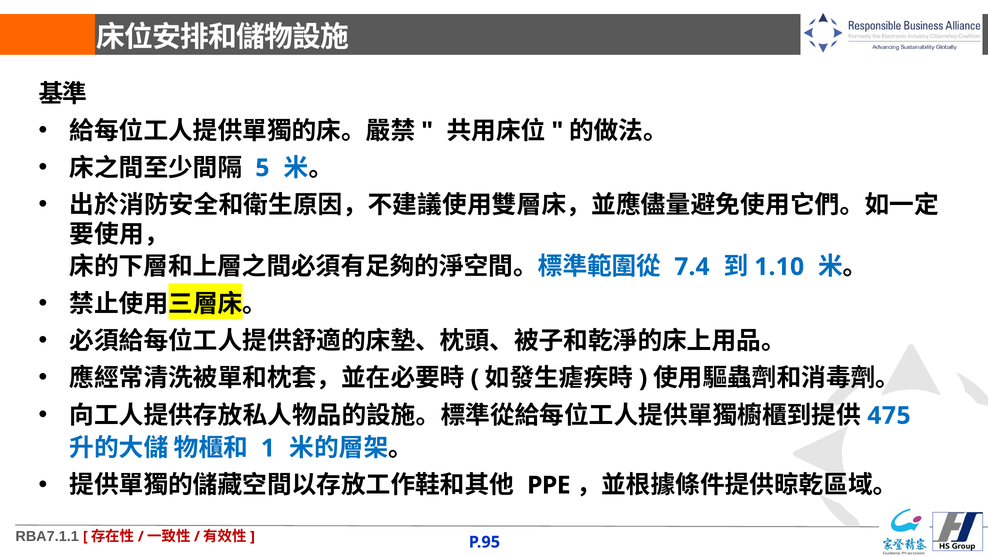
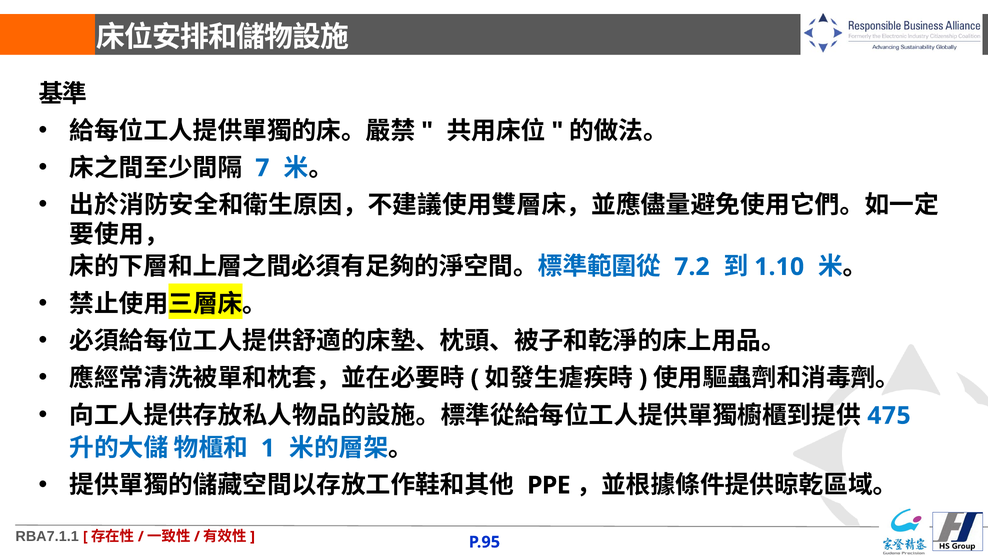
5: 5 -> 7
7.4: 7.4 -> 7.2
